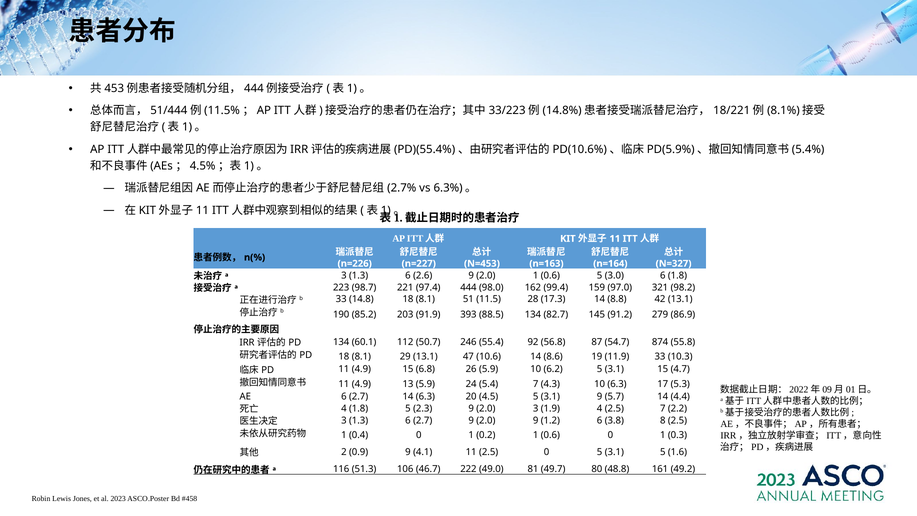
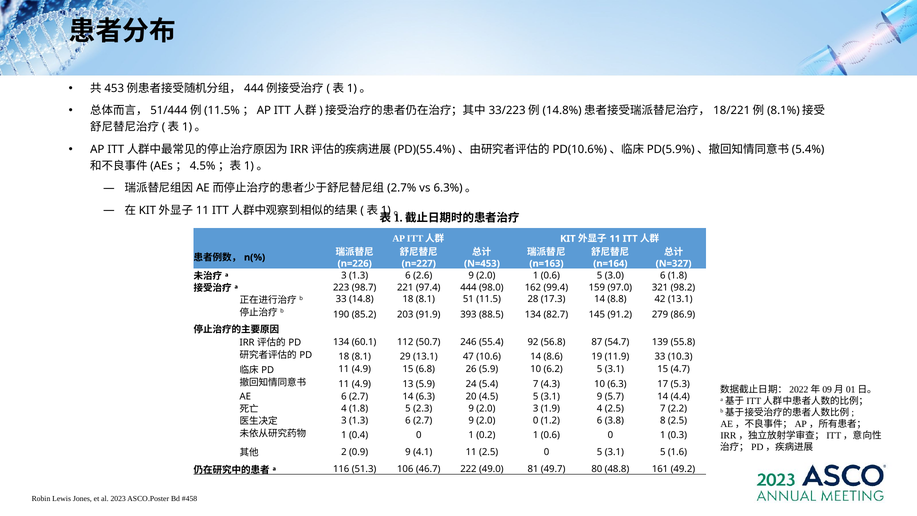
874: 874 -> 139
2.0 9: 9 -> 0
